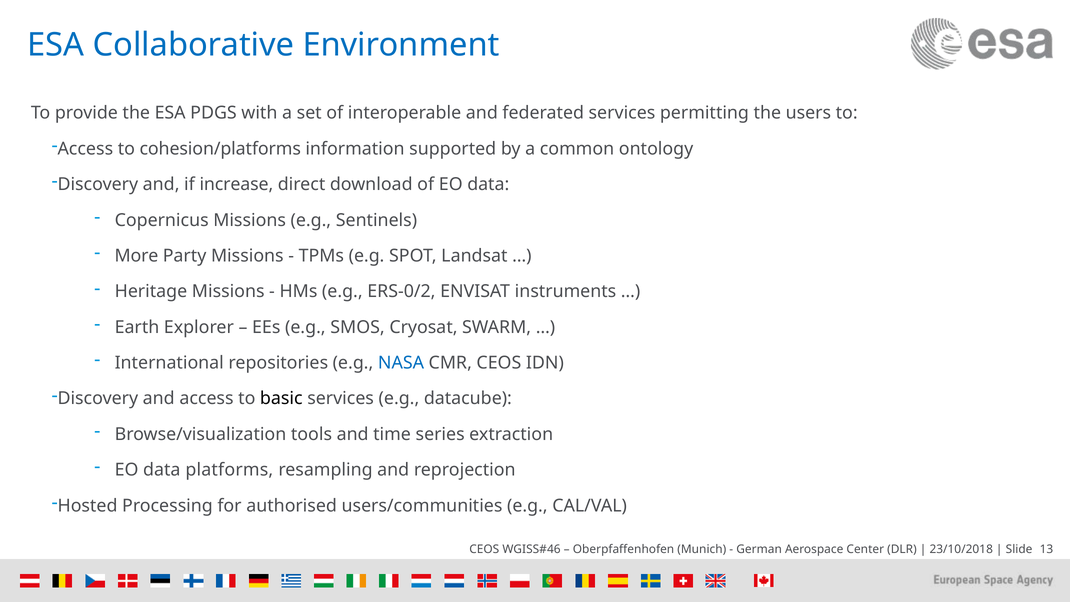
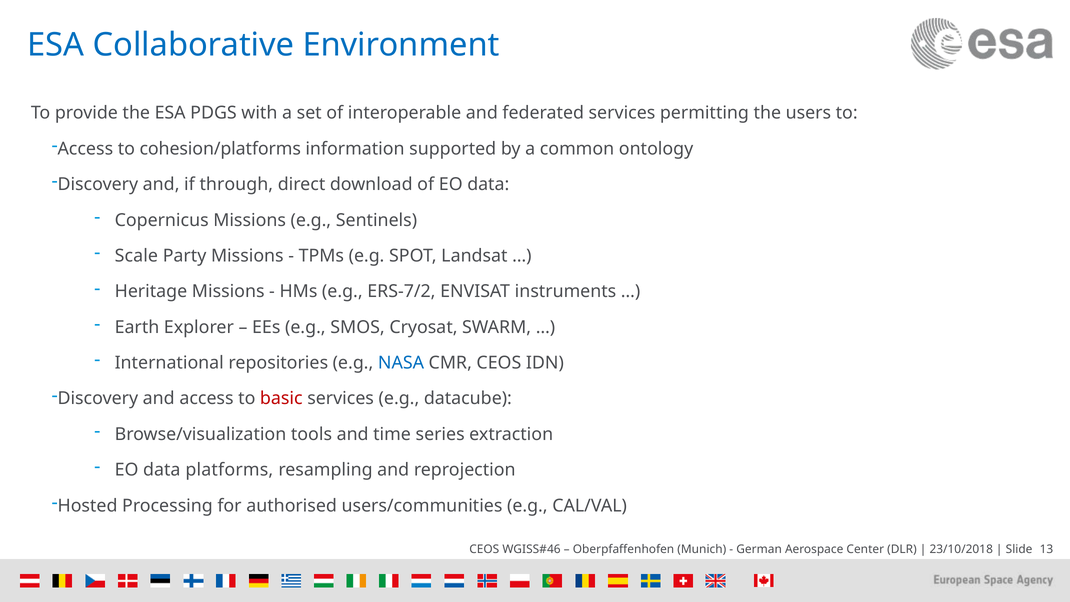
increase: increase -> through
More: More -> Scale
ERS-0/2: ERS-0/2 -> ERS-7/2
basic colour: black -> red
